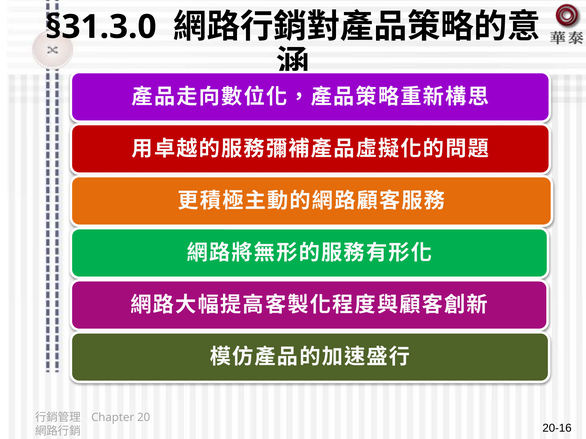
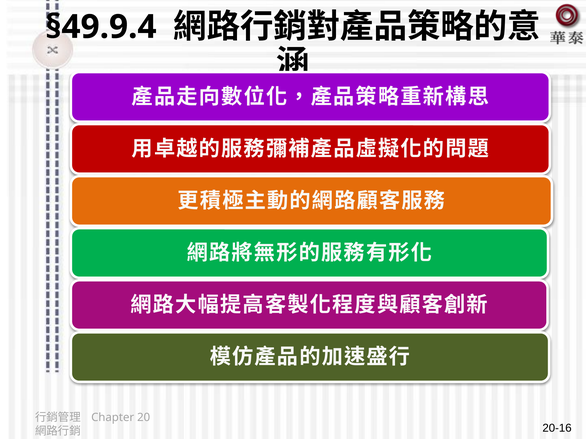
§31.3.0: §31.3.0 -> §49.9.4
